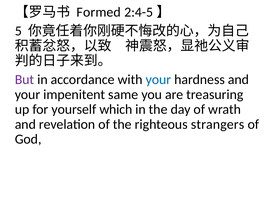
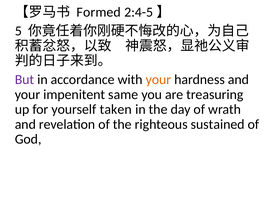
your at (158, 80) colour: blue -> orange
which: which -> taken
strangers: strangers -> sustained
